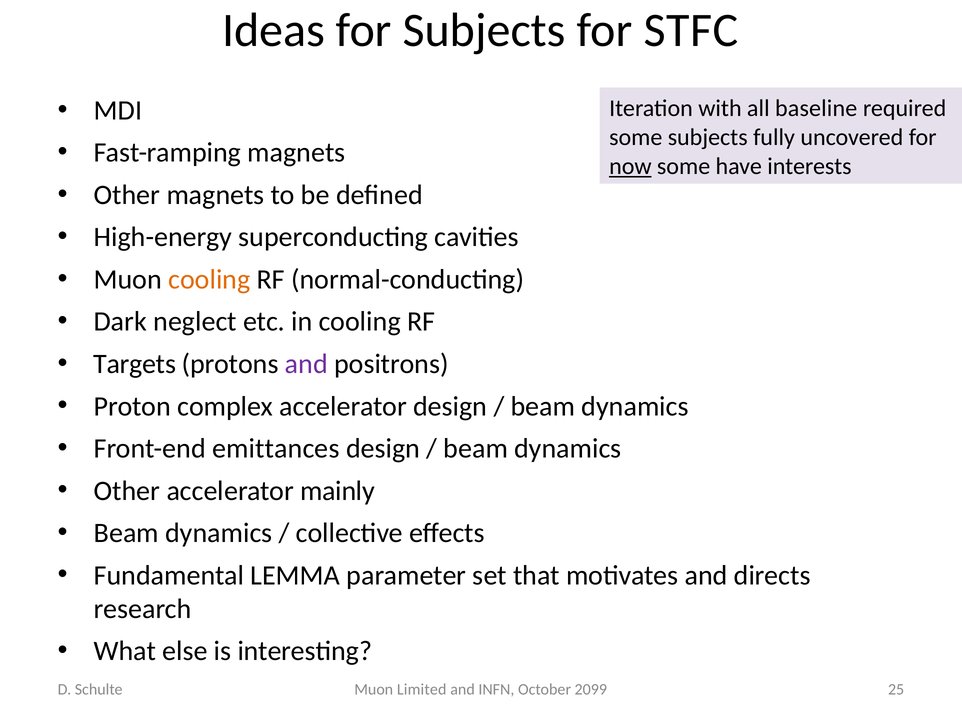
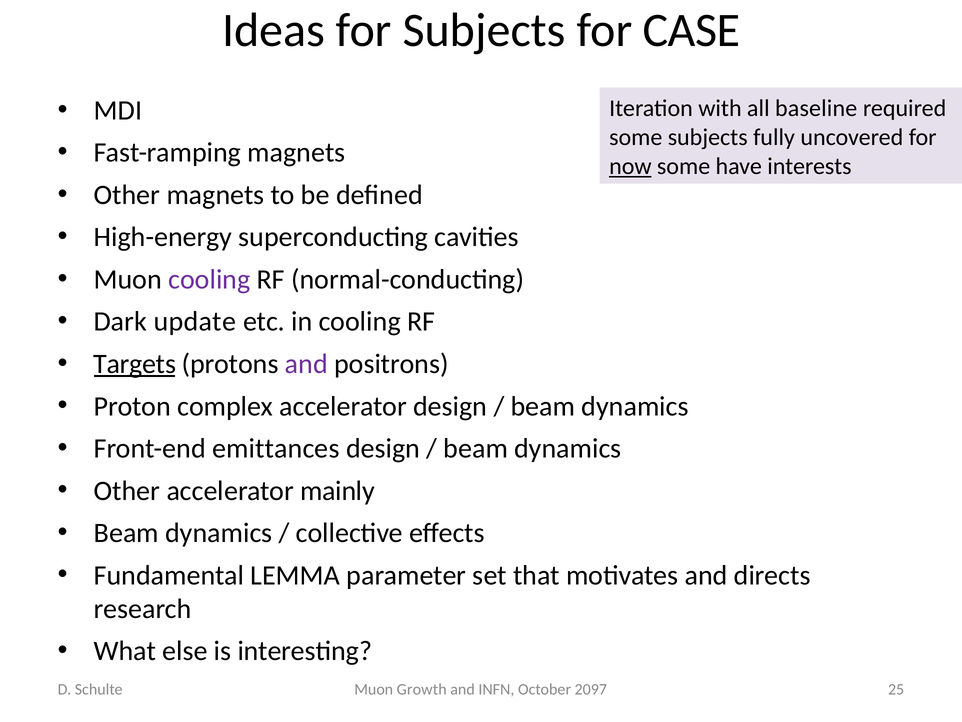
STFC: STFC -> CASE
cooling at (209, 279) colour: orange -> purple
neglect: neglect -> update
Targets underline: none -> present
Limited: Limited -> Growth
2099: 2099 -> 2097
